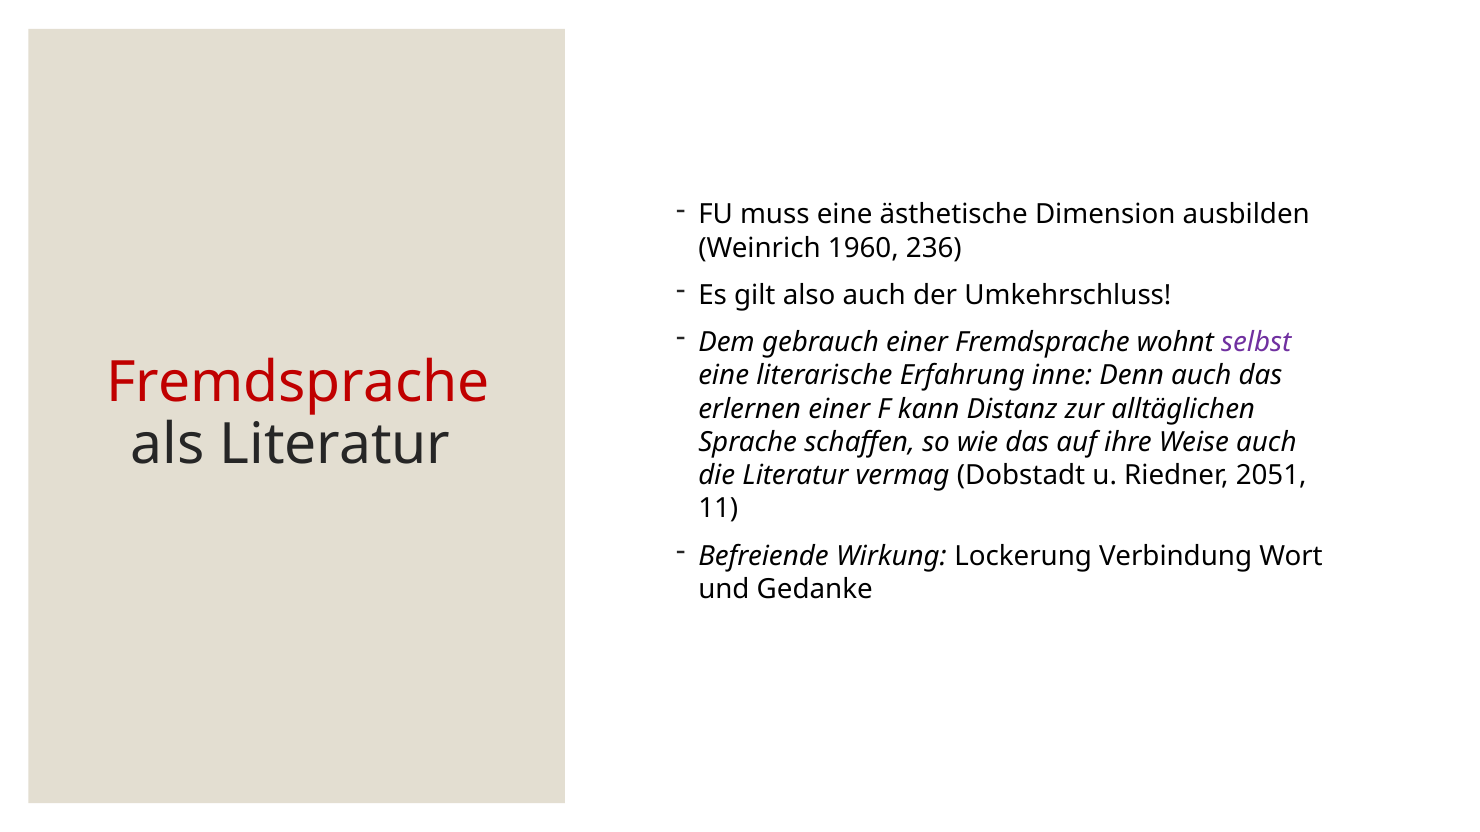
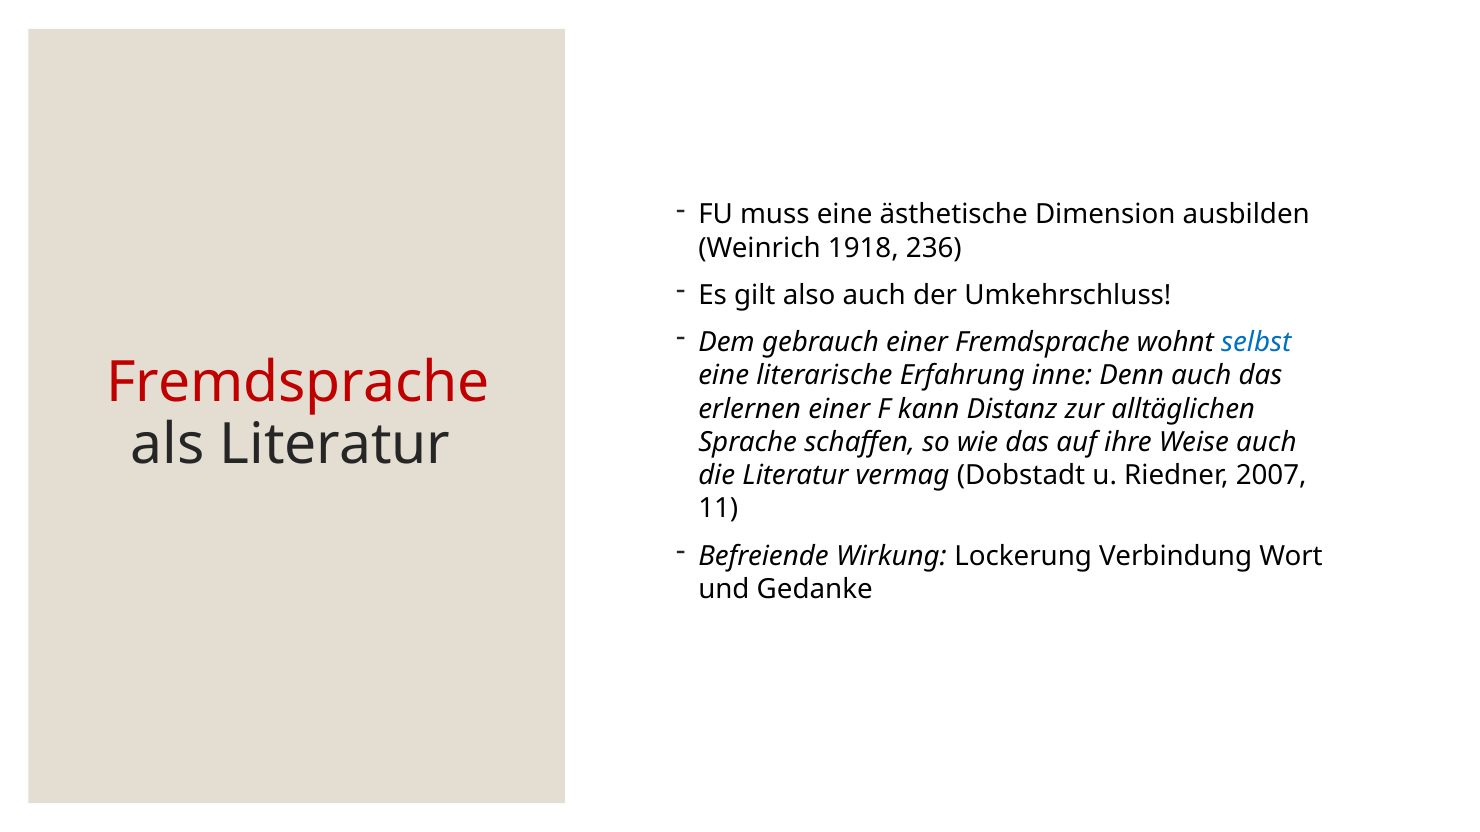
1960: 1960 -> 1918
selbst colour: purple -> blue
2051: 2051 -> 2007
